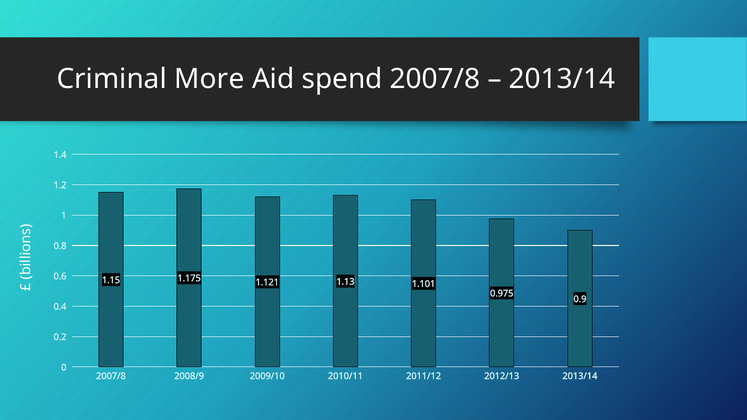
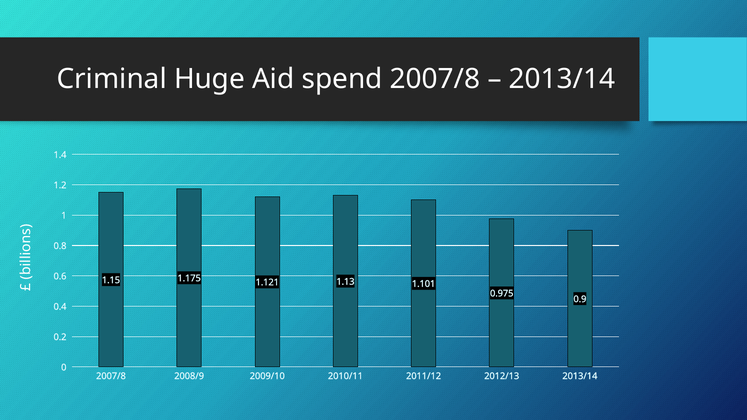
More: More -> Huge
